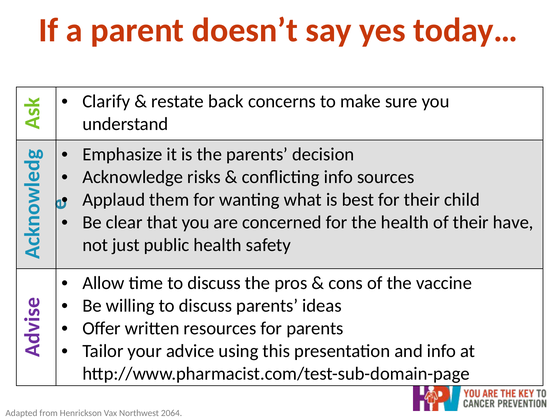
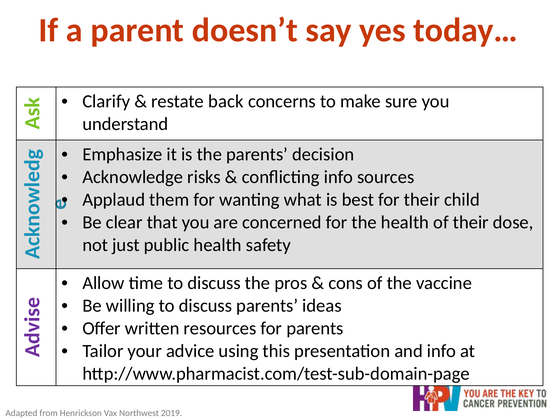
have: have -> dose
2064: 2064 -> 2019
